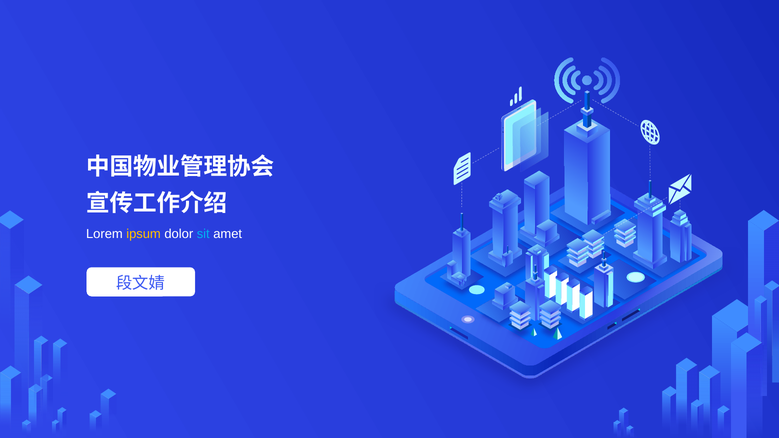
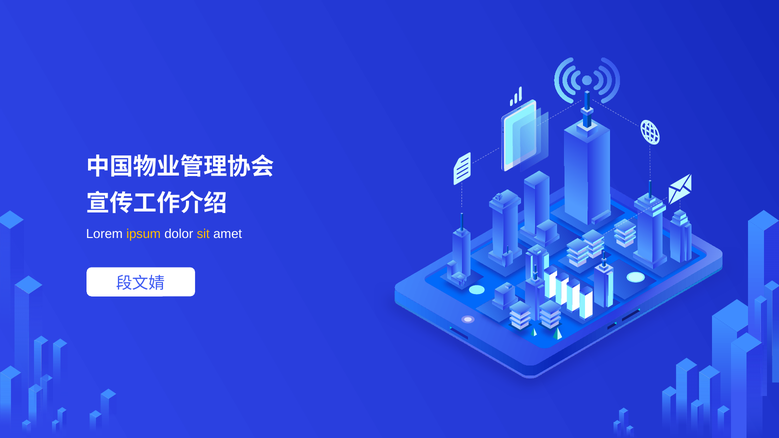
sit colour: light blue -> yellow
